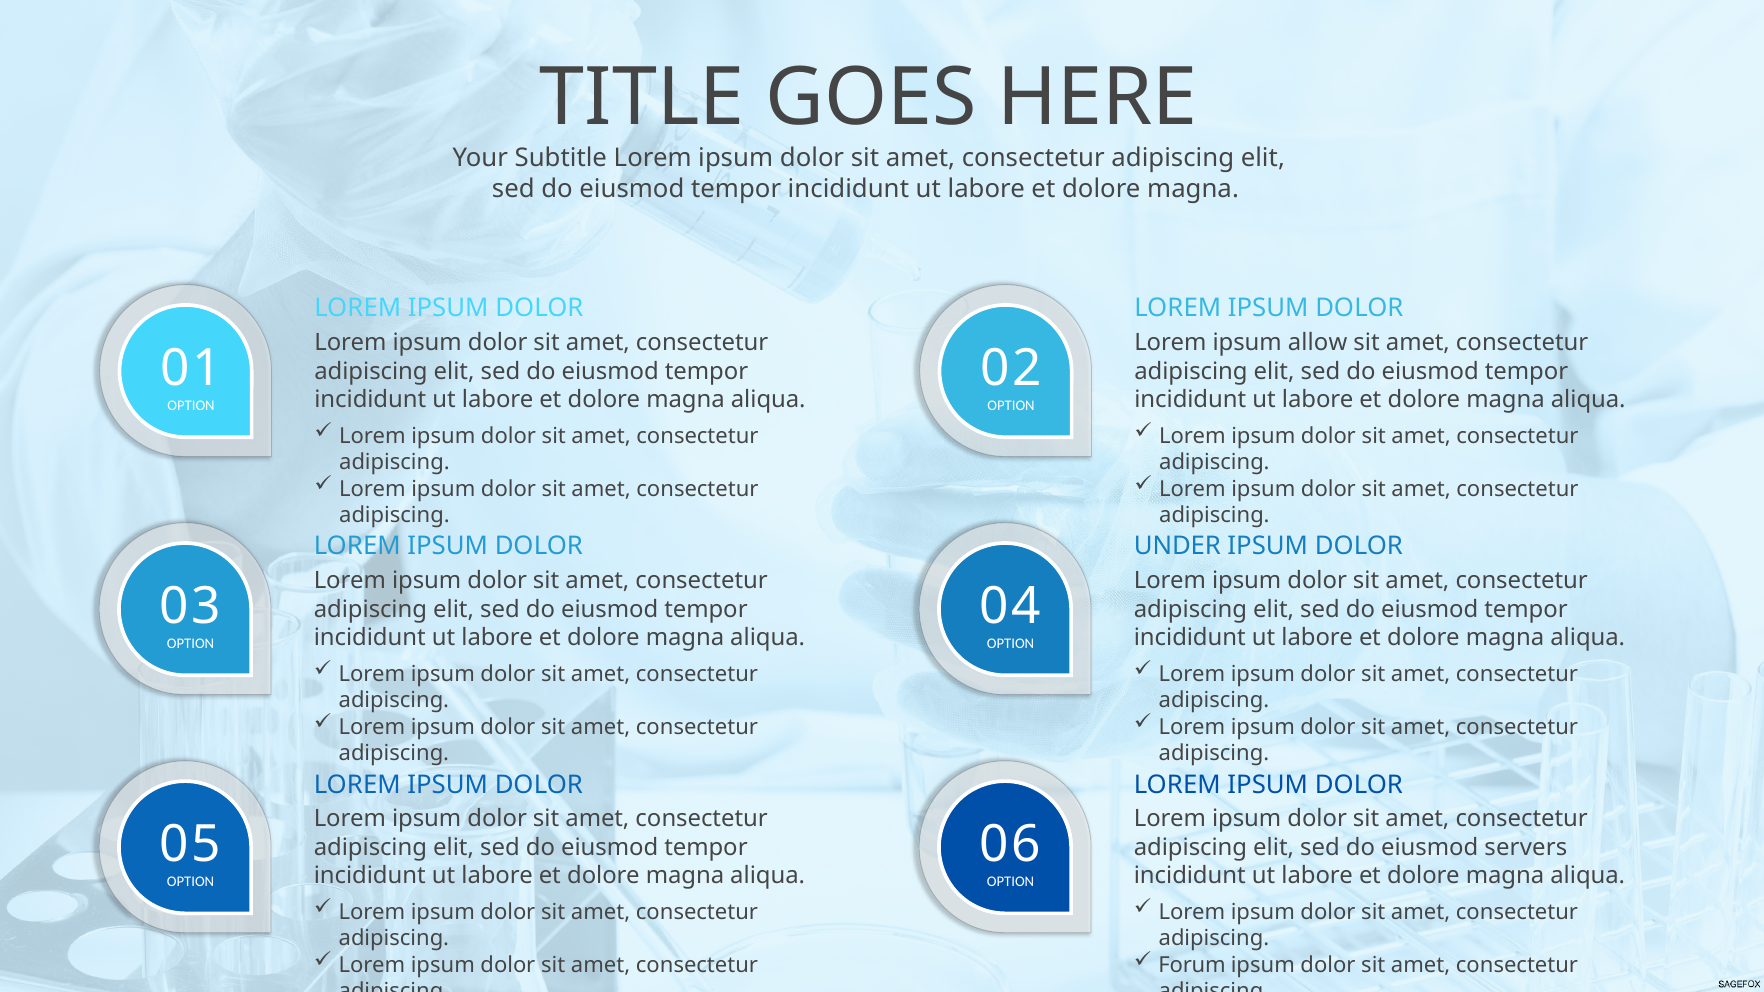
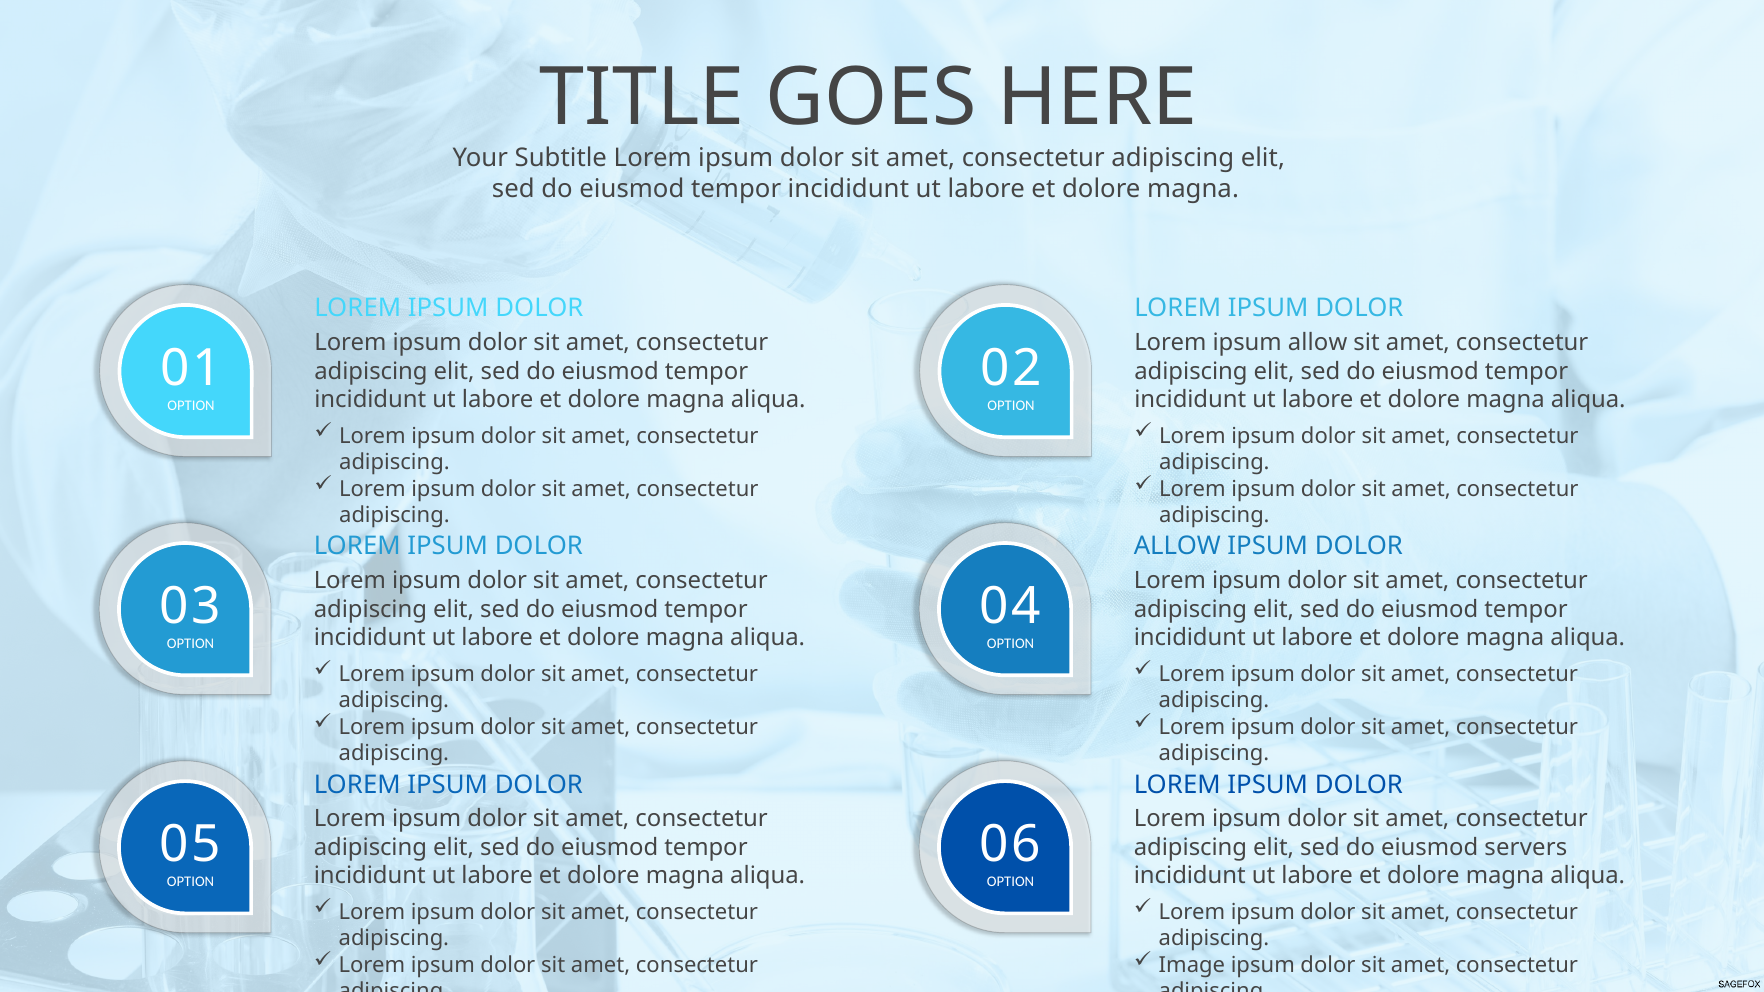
UNDER at (1177, 547): UNDER -> ALLOW
Forum: Forum -> Image
